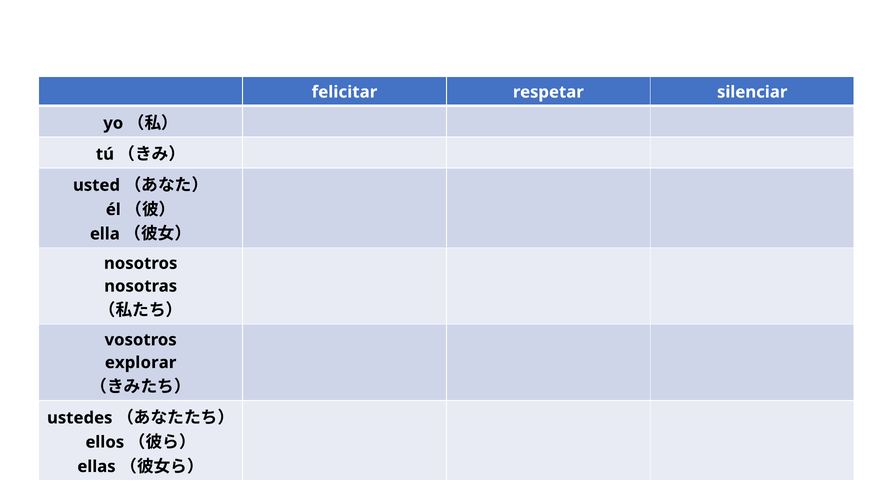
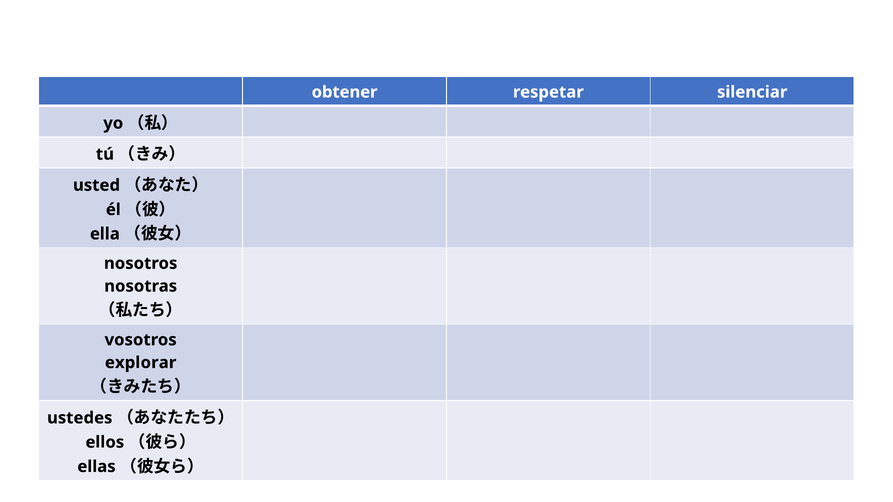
felicitar: felicitar -> obtener
